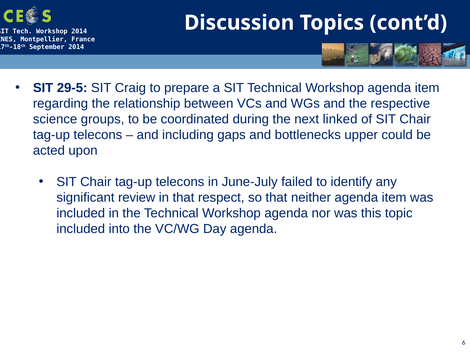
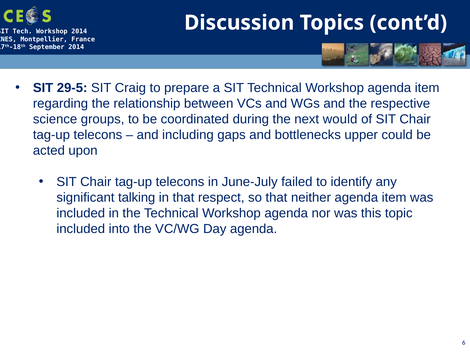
linked: linked -> would
review: review -> talking
